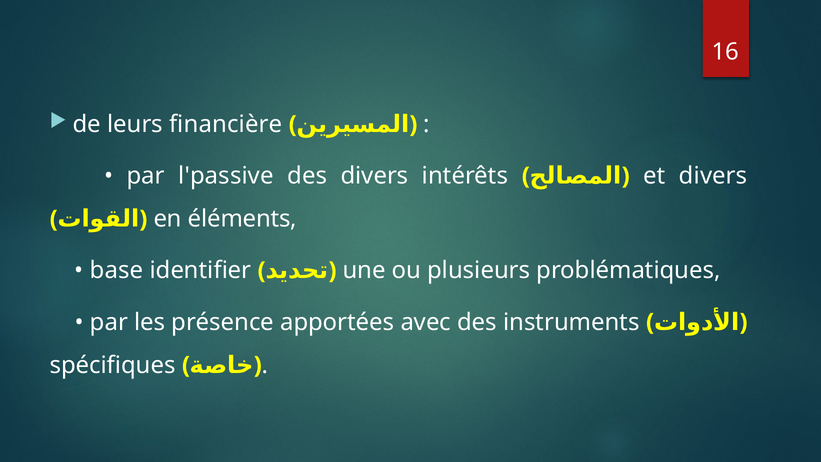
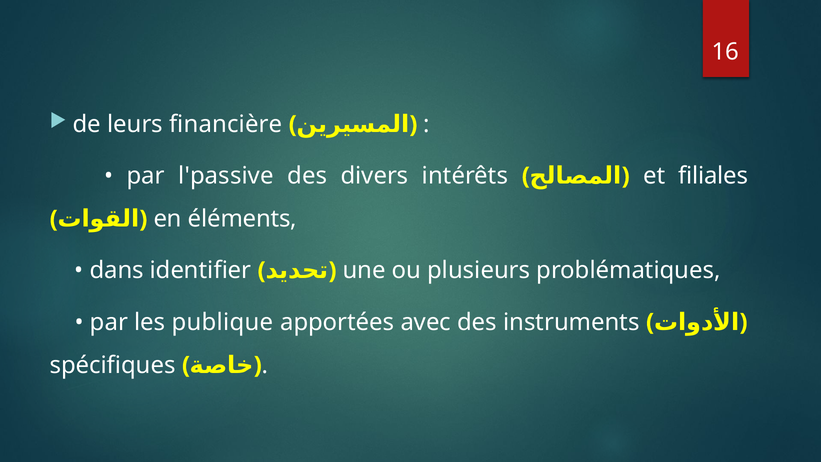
et divers: divers -> filiales
base: base -> dans
présence: présence -> publique
